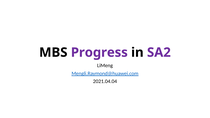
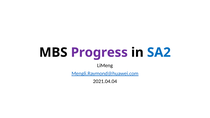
SA2 colour: purple -> blue
